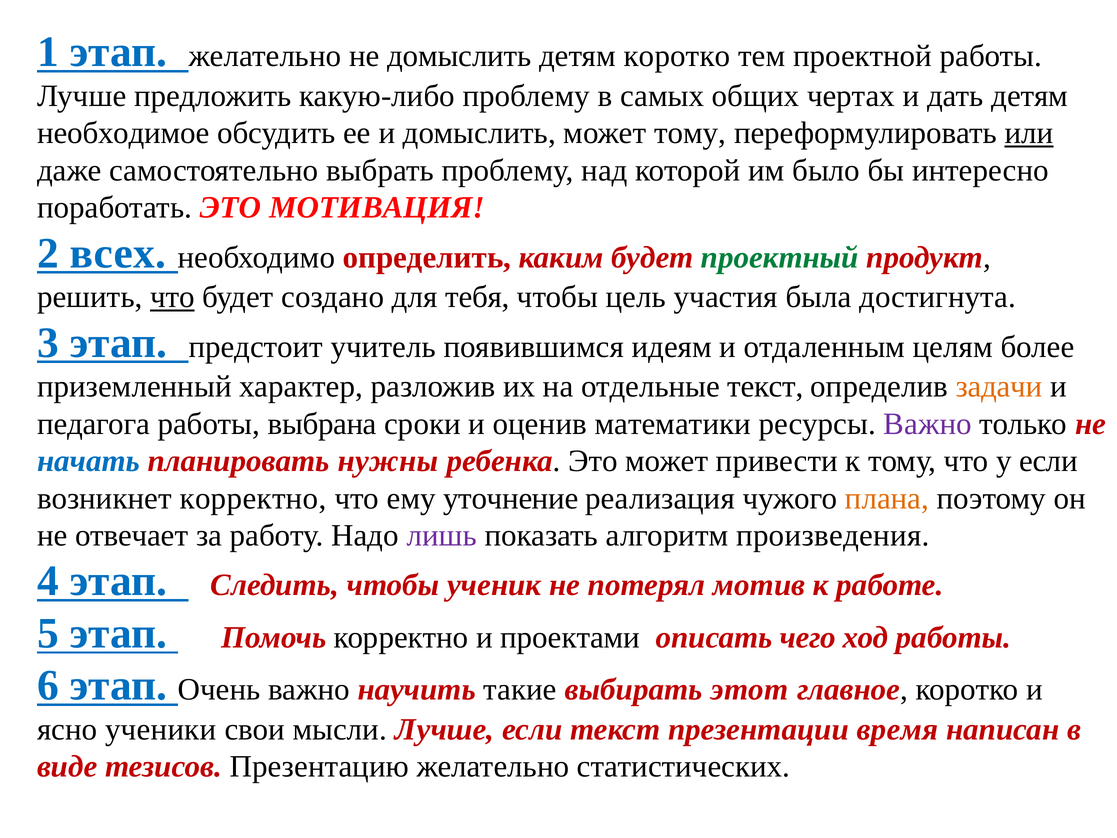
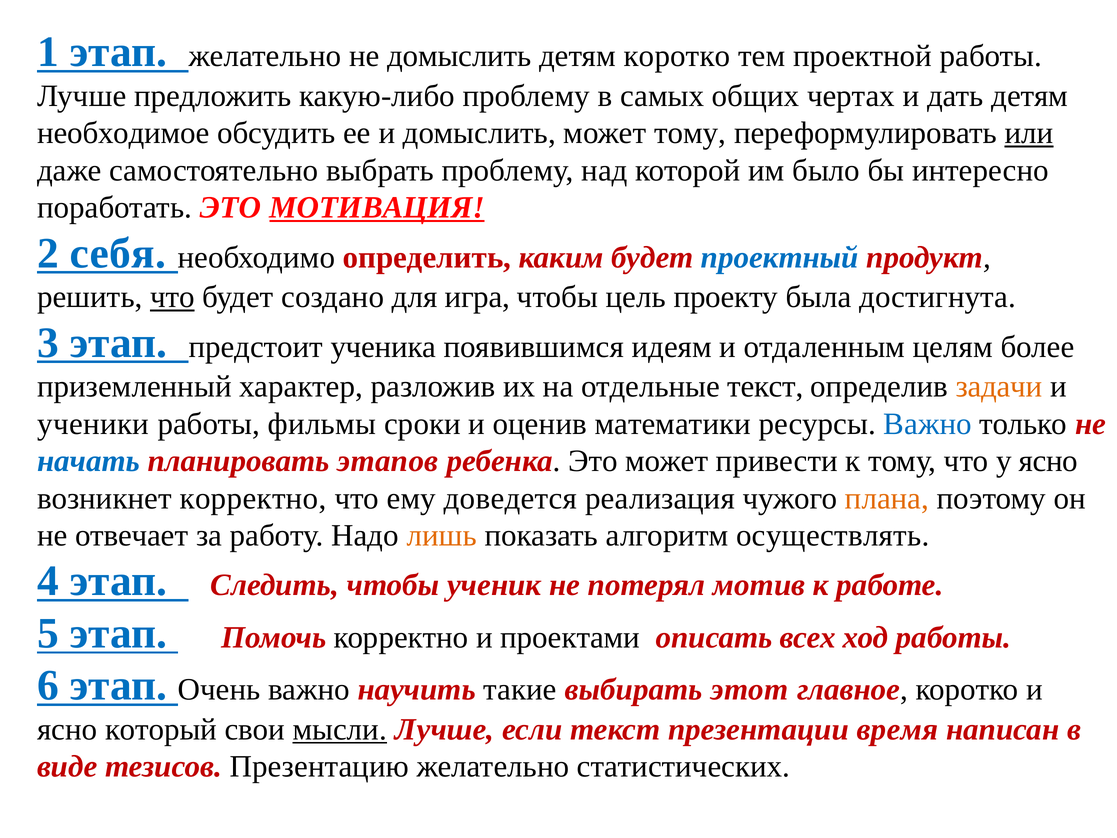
МОТИВАЦИЯ underline: none -> present
всех: всех -> себя
проектный colour: green -> blue
тебя: тебя -> игра
участия: участия -> проекту
учитель: учитель -> ученика
педагога: педагога -> ученики
выбрана: выбрана -> фильмы
Важно at (928, 424) colour: purple -> blue
нужны: нужны -> этапов
у если: если -> ясно
уточнение: уточнение -> доведется
лишь colour: purple -> orange
произведения: произведения -> осуществлять
чего: чего -> всех
ученики: ученики -> который
мысли underline: none -> present
